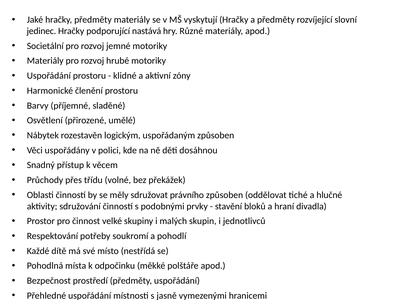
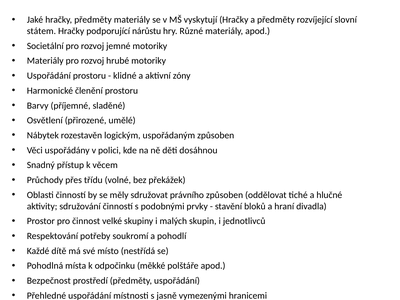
jedinec: jedinec -> státem
nastává: nastává -> nárůstu
